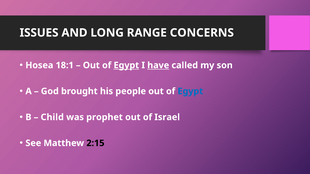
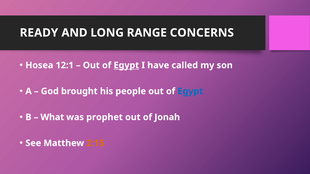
ISSUES: ISSUES -> READY
18:1: 18:1 -> 12:1
have underline: present -> none
Child: Child -> What
Israel: Israel -> Jonah
2:15 colour: black -> orange
